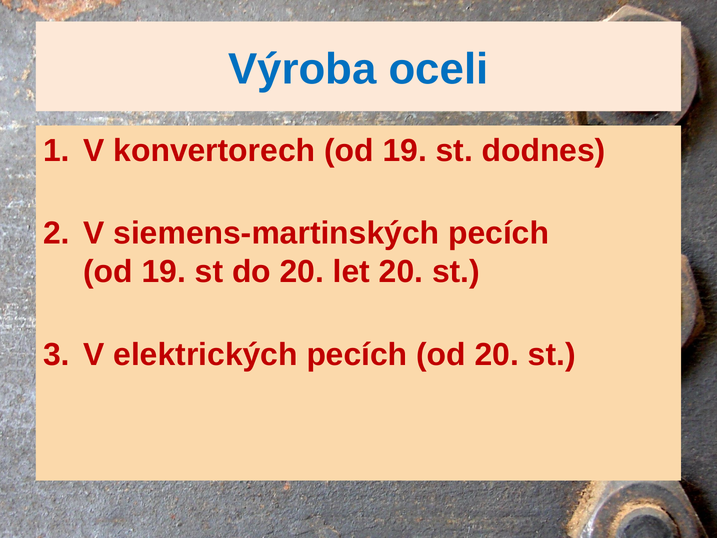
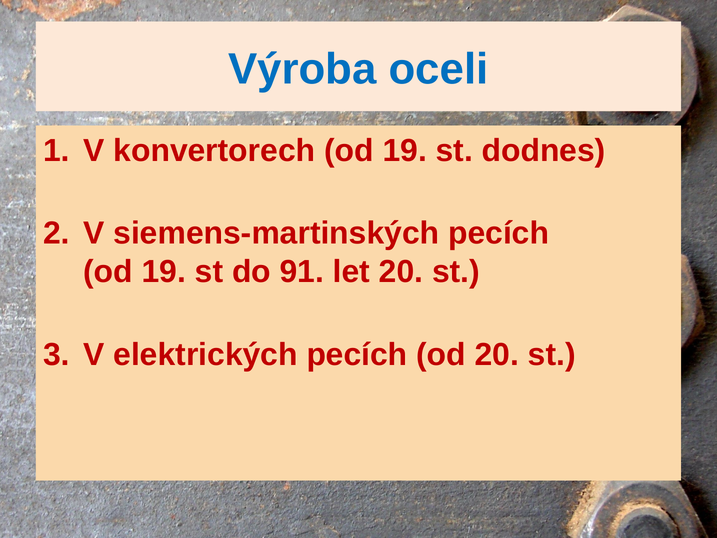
do 20: 20 -> 91
